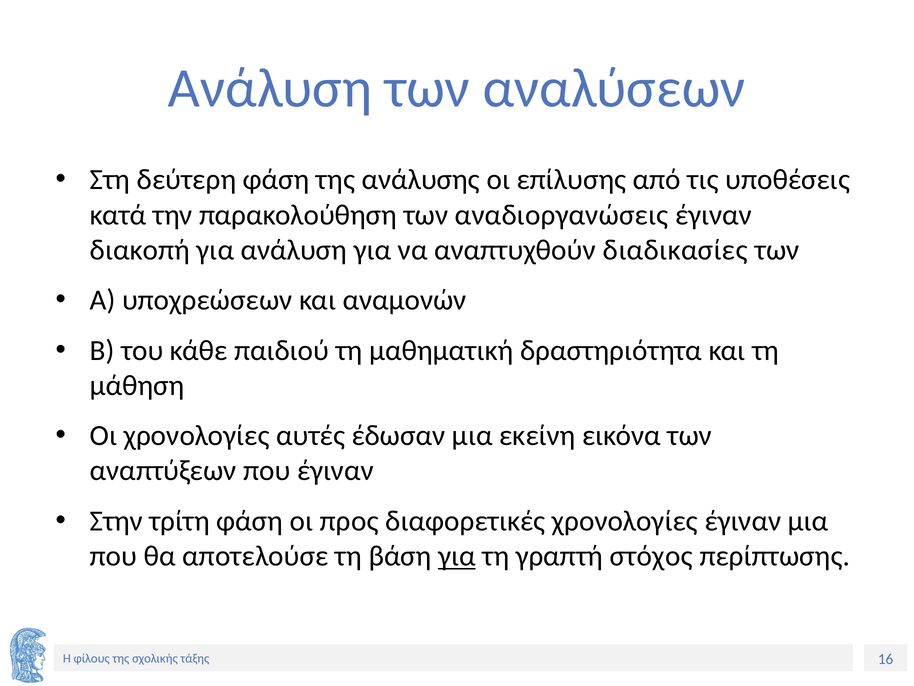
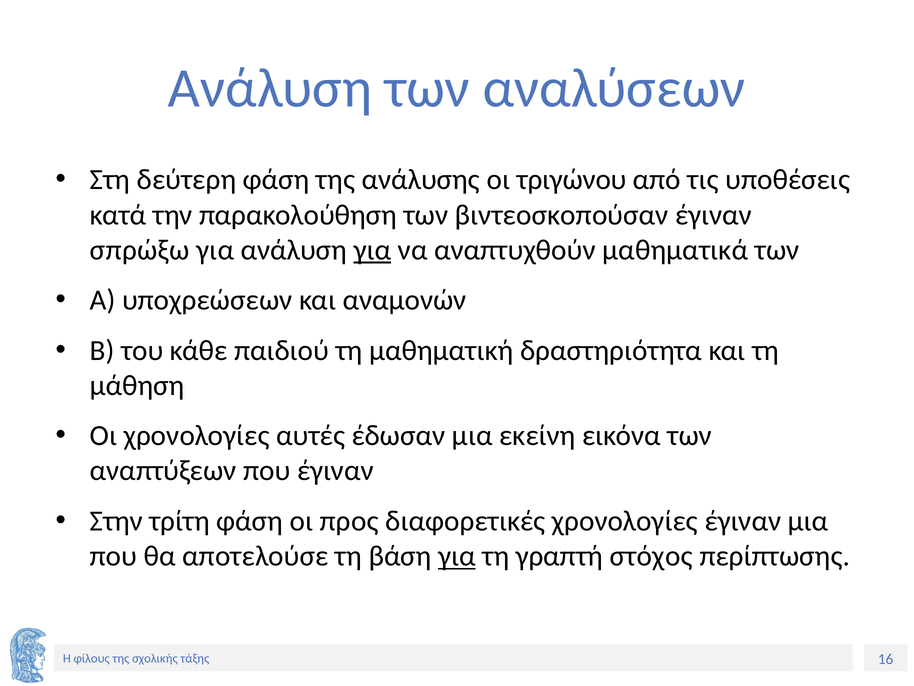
επίλυσης: επίλυσης -> τριγώνου
αναδιοργανώσεις: αναδιοργανώσεις -> βιντεοσκοπούσαν
διακοπή: διακοπή -> σπρώξω
για at (372, 250) underline: none -> present
διαδικασίες: διαδικασίες -> μαθηματικά
